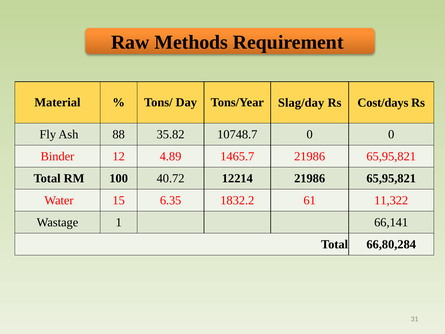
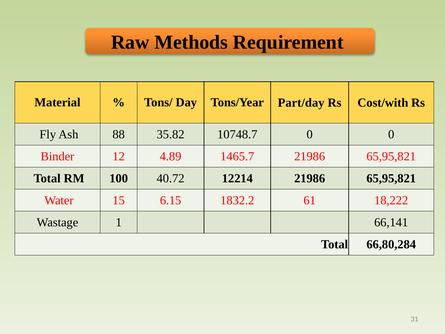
Slag/day: Slag/day -> Part/day
Cost/days: Cost/days -> Cost/with
6.35: 6.35 -> 6.15
11,322: 11,322 -> 18,222
